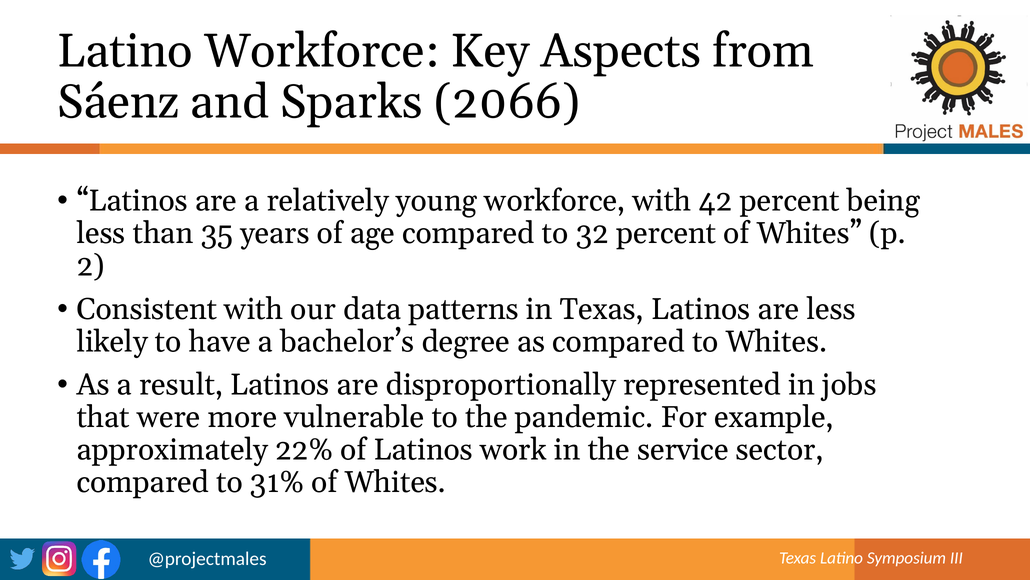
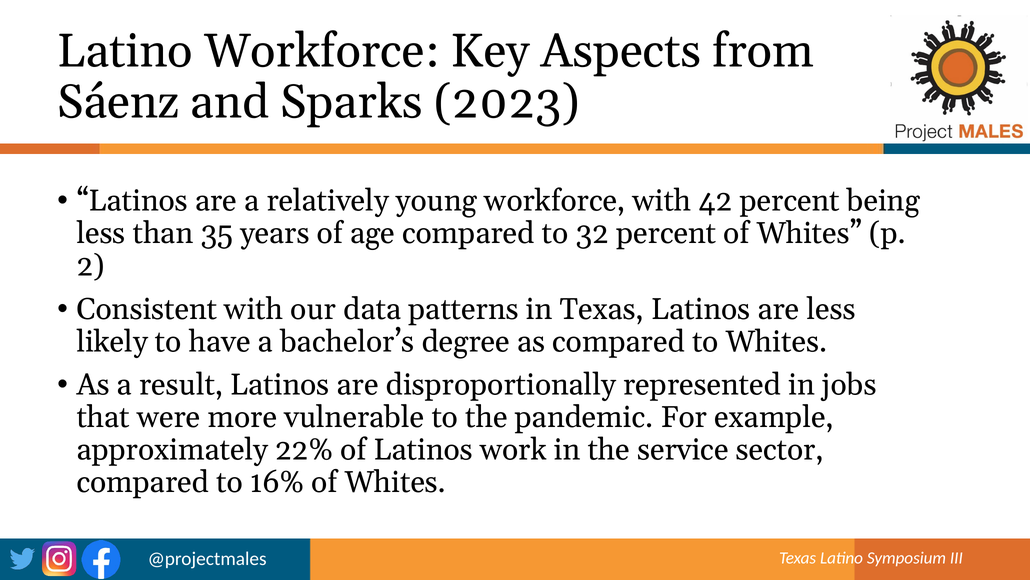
2066: 2066 -> 2023
31%: 31% -> 16%
